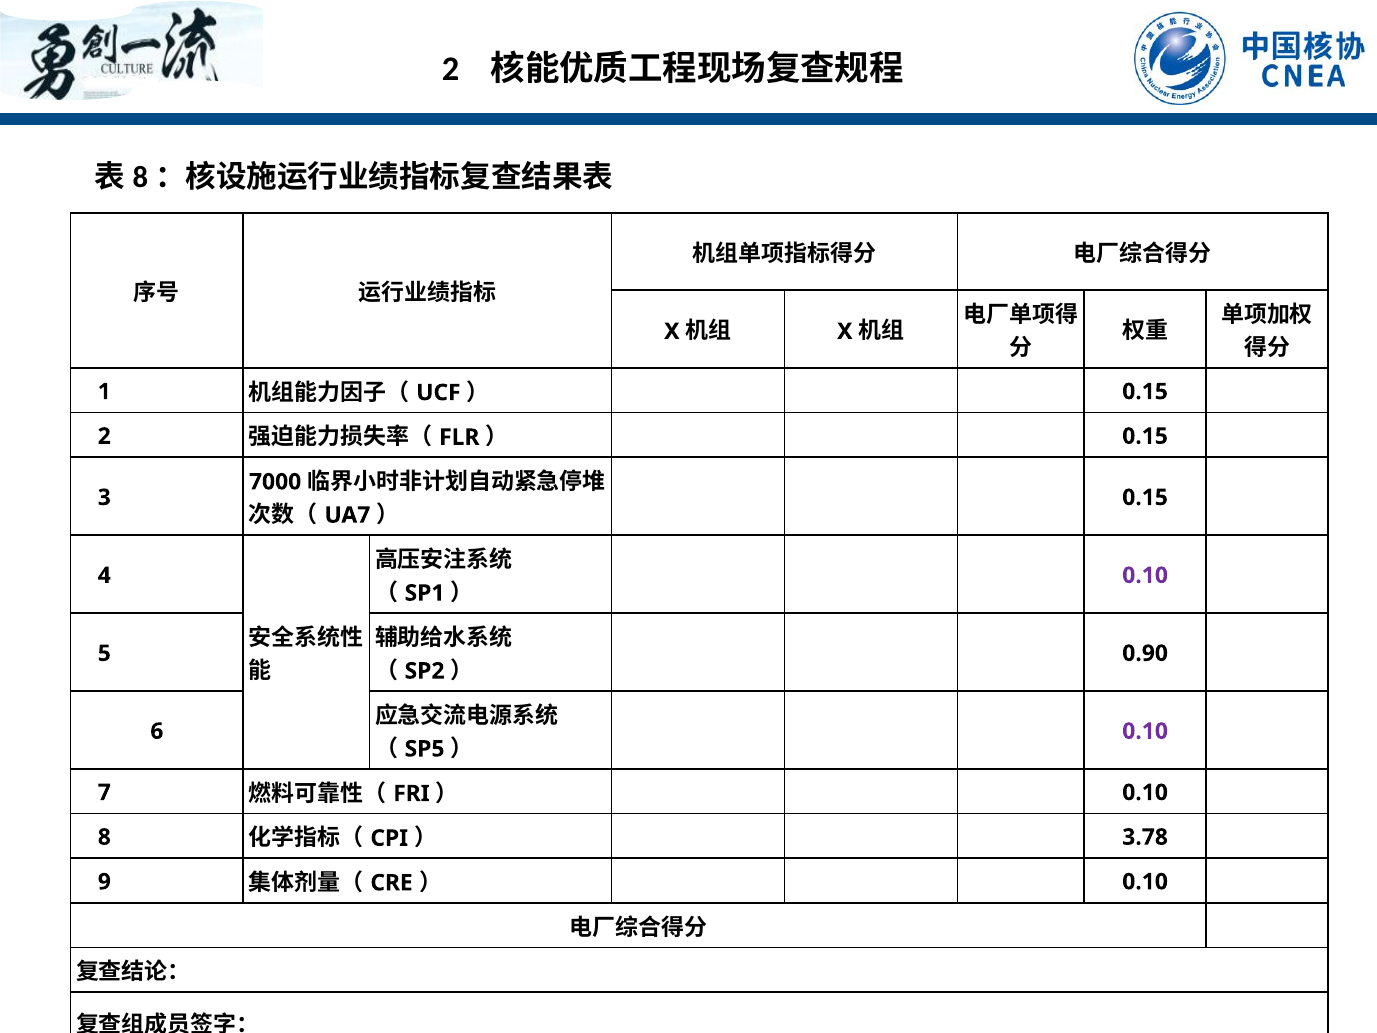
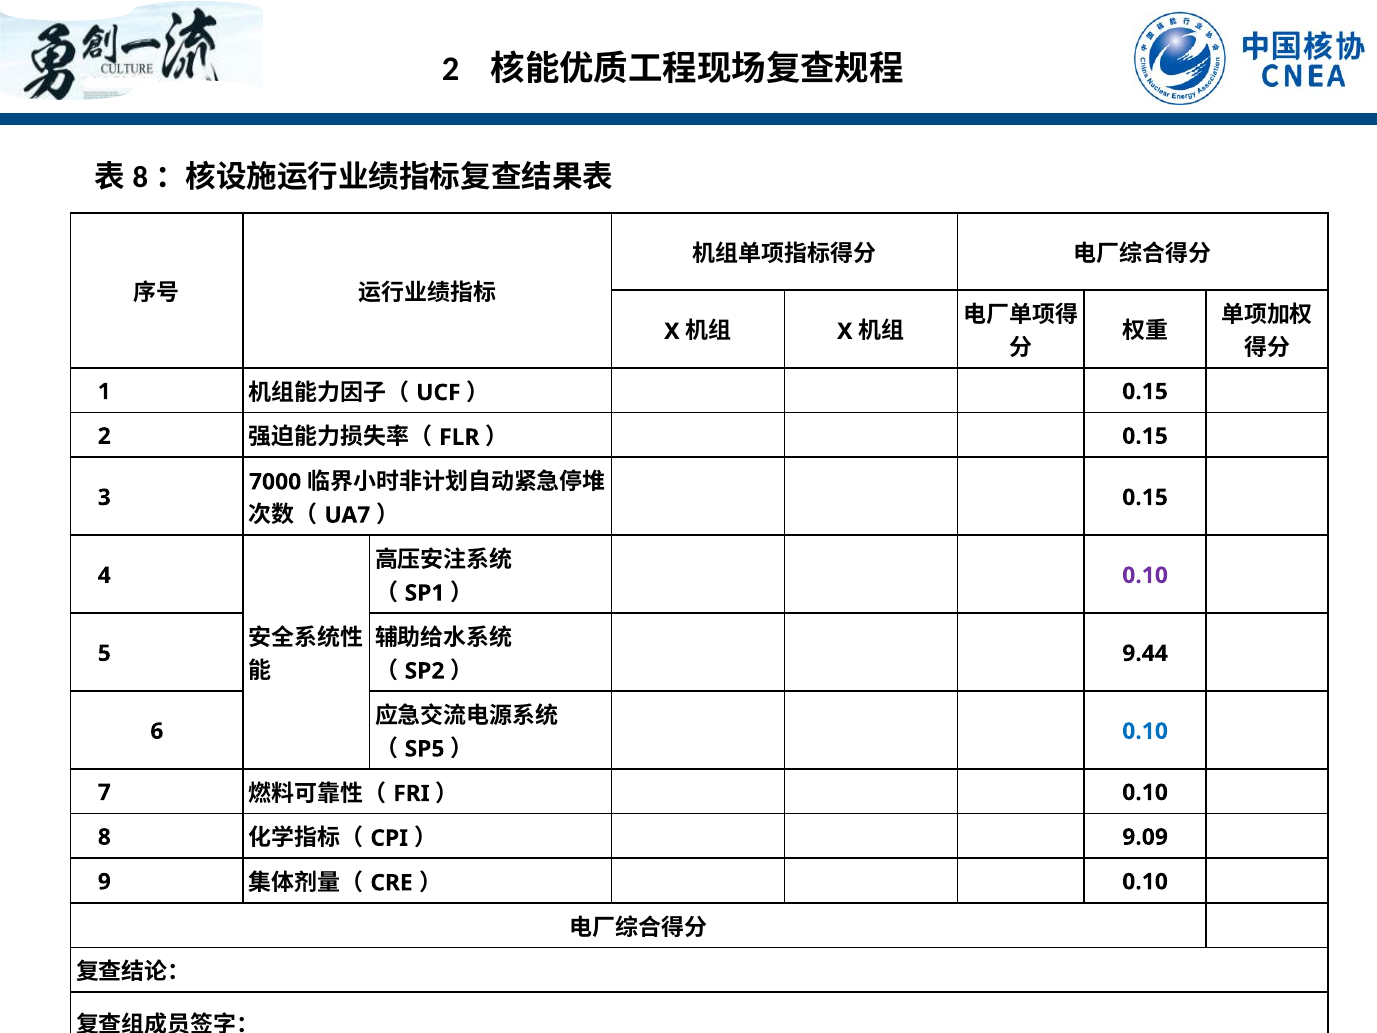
0.90: 0.90 -> 9.44
0.10 at (1145, 731) colour: purple -> blue
3.78: 3.78 -> 9.09
